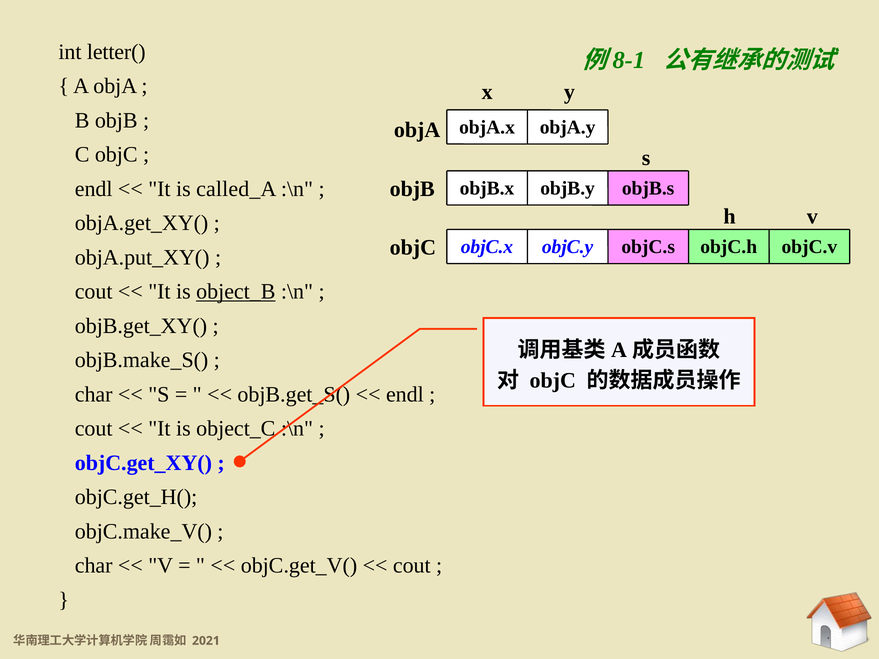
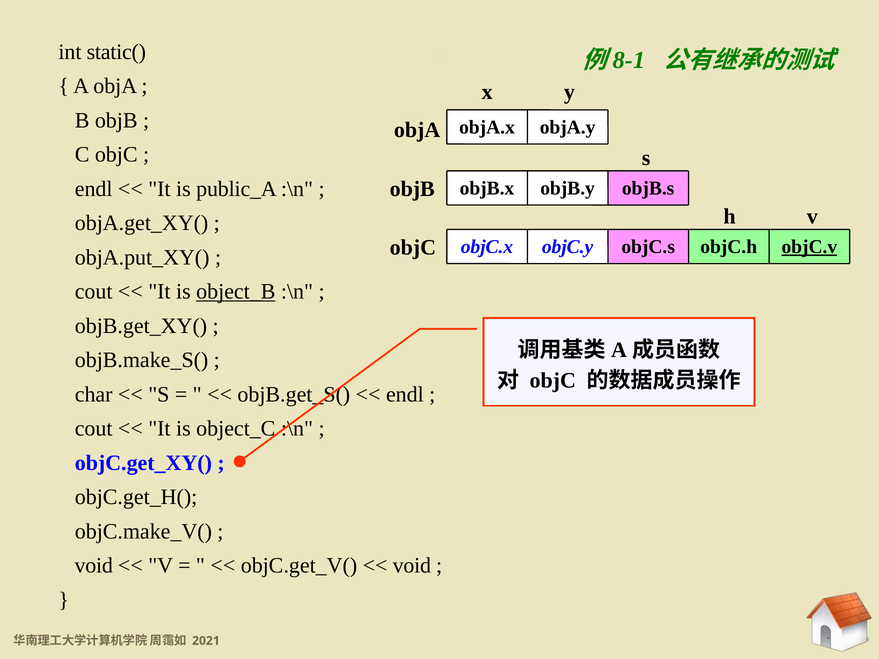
letter(: letter( -> static(
called_A: called_A -> public_A
objC.v underline: none -> present
char at (94, 566): char -> void
cout at (412, 566): cout -> void
